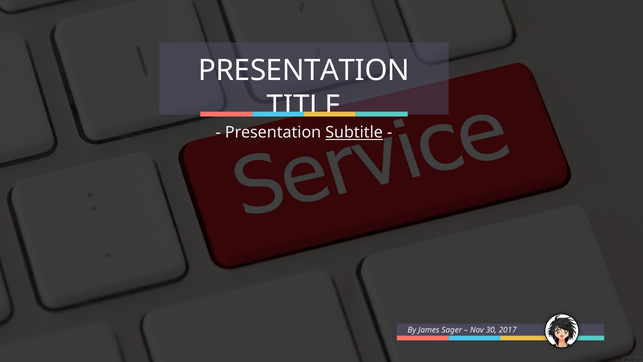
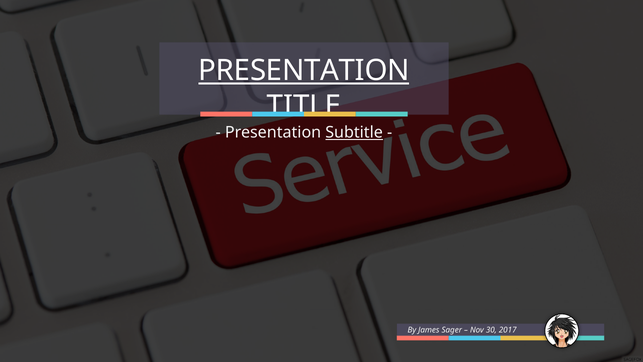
PRESENTATION at (304, 71) underline: none -> present
